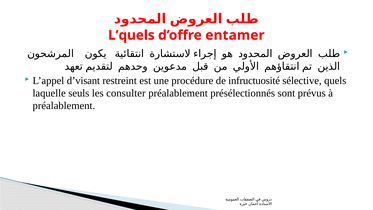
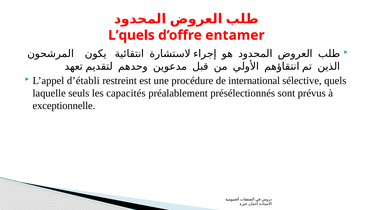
d’visant: d’visant -> d’établi
infructuosité: infructuosité -> international
consulter: consulter -> capacités
préalablement at (64, 106): préalablement -> exceptionnelle
